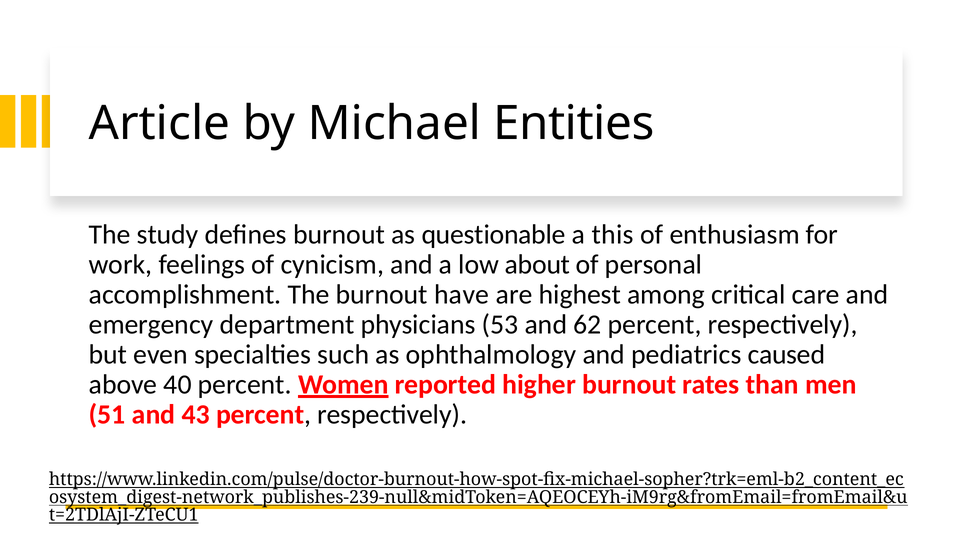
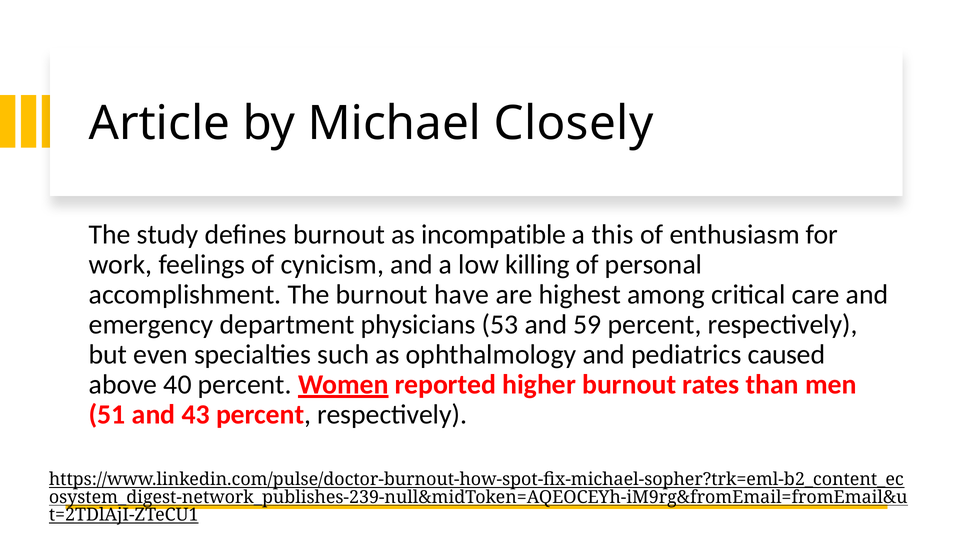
Entities: Entities -> Closely
questionable: questionable -> incompatible
about: about -> killing
62: 62 -> 59
